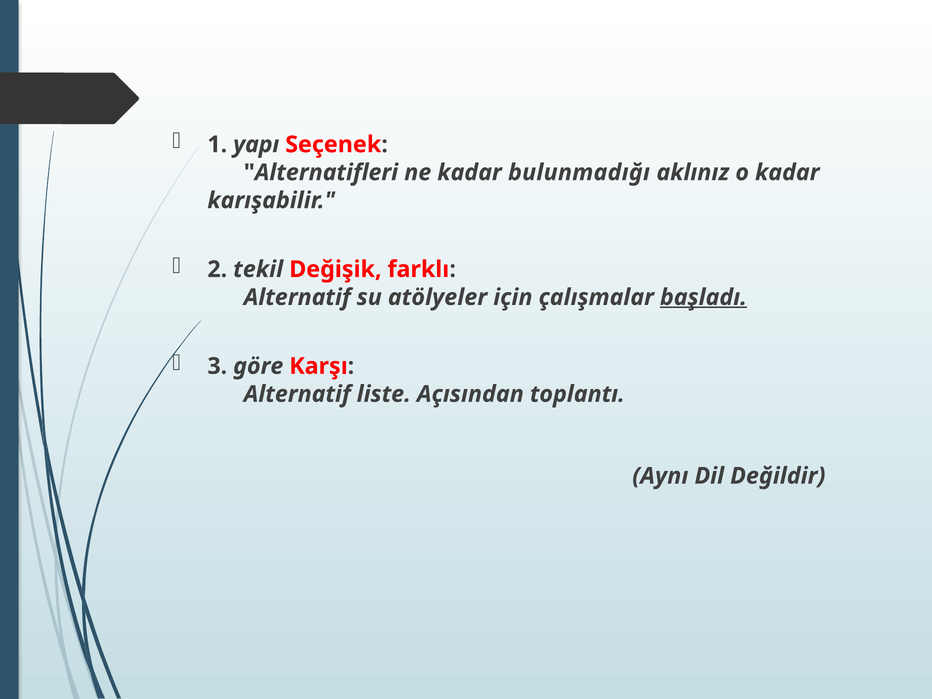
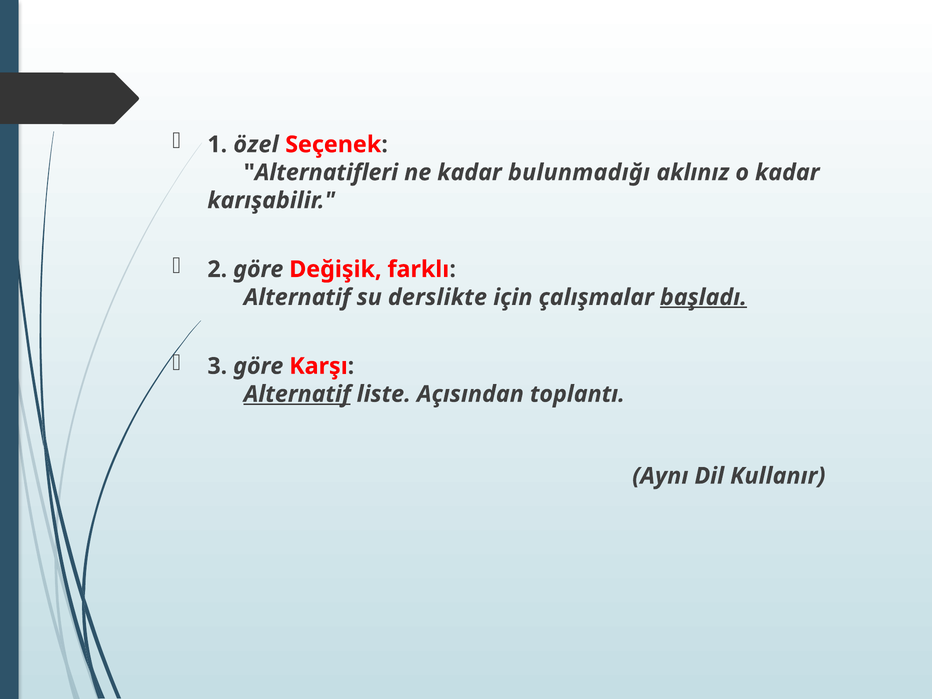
yapı: yapı -> özel
2 tekil: tekil -> göre
atölyeler: atölyeler -> derslikte
Alternatif at (297, 394) underline: none -> present
Değildir: Değildir -> Kullanır
